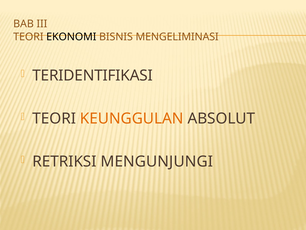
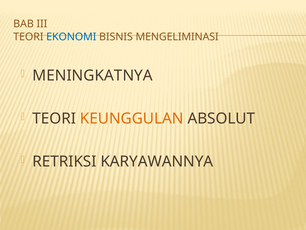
EKONOMI colour: black -> blue
TERIDENTIFIKASI: TERIDENTIFIKASI -> MENINGKATNYA
MENGUNJUNGI: MENGUNJUNGI -> KARYAWANNYA
